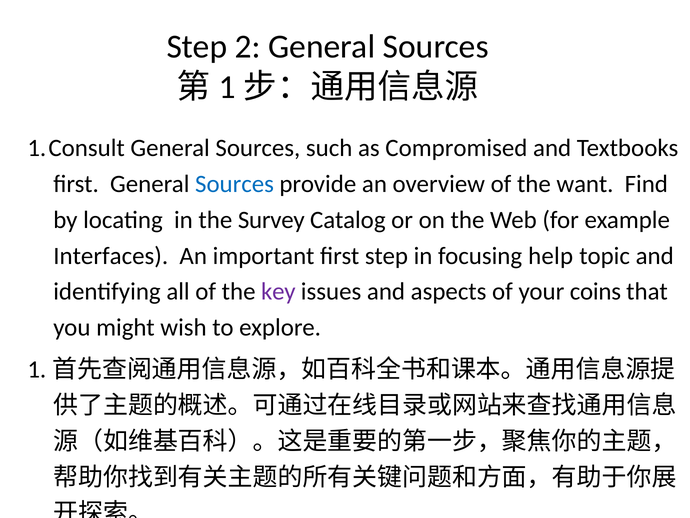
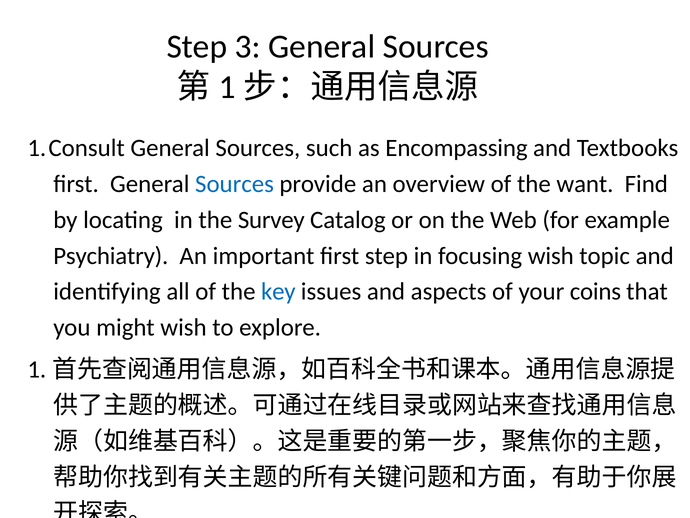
2: 2 -> 3
Compromised: Compromised -> Encompassing
Interfaces: Interfaces -> Psychiatry
focusing help: help -> wish
key colour: purple -> blue
